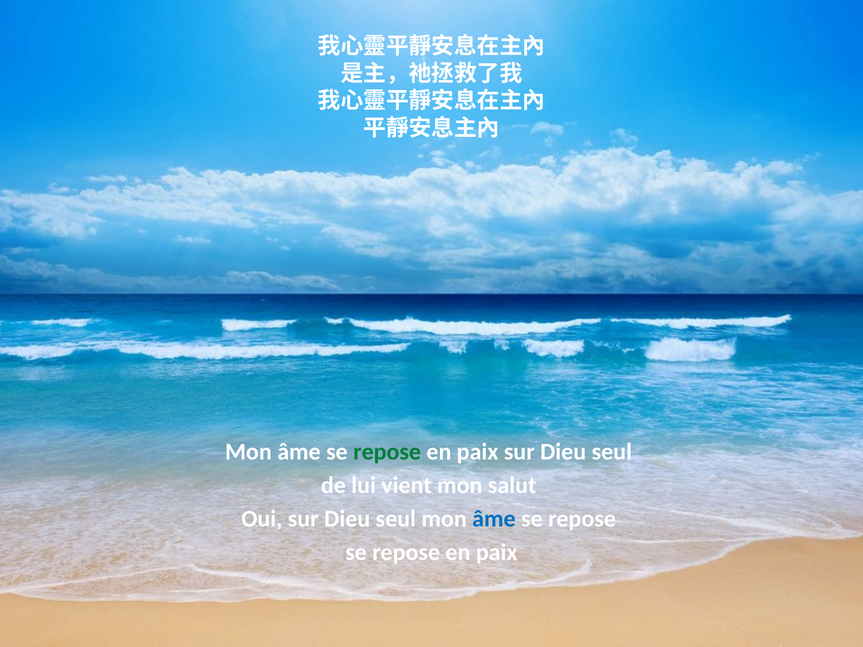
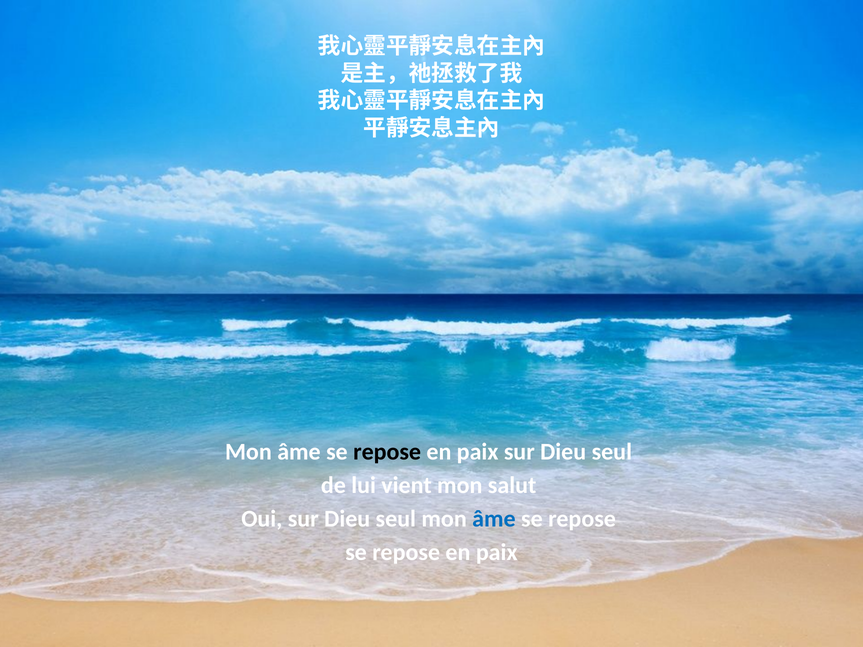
repose at (387, 452) colour: green -> black
